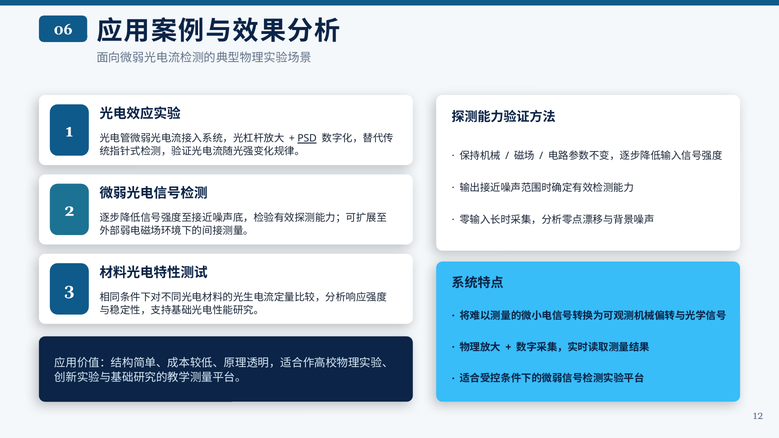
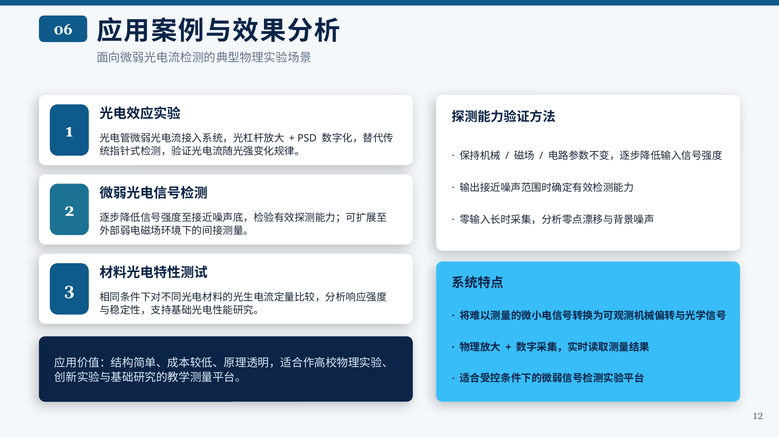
PSD underline: present -> none
